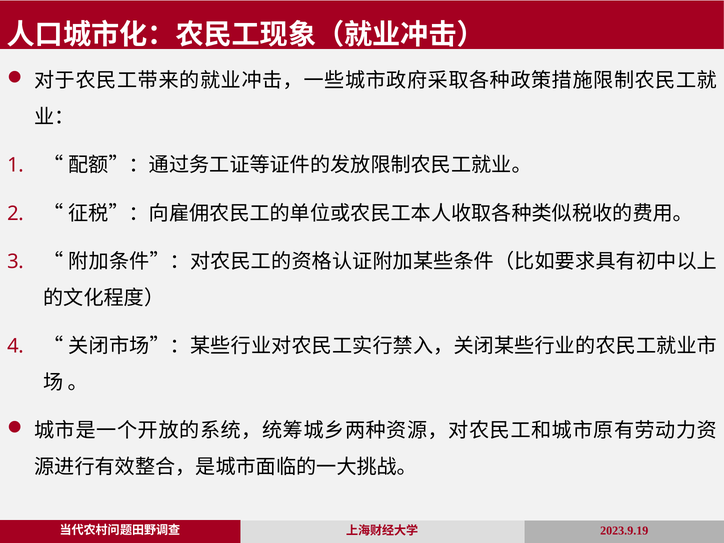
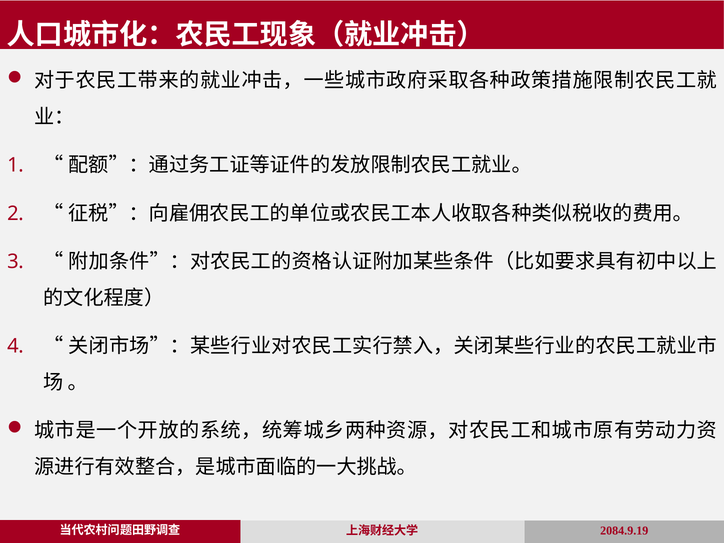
2023.9.19: 2023.9.19 -> 2084.9.19
